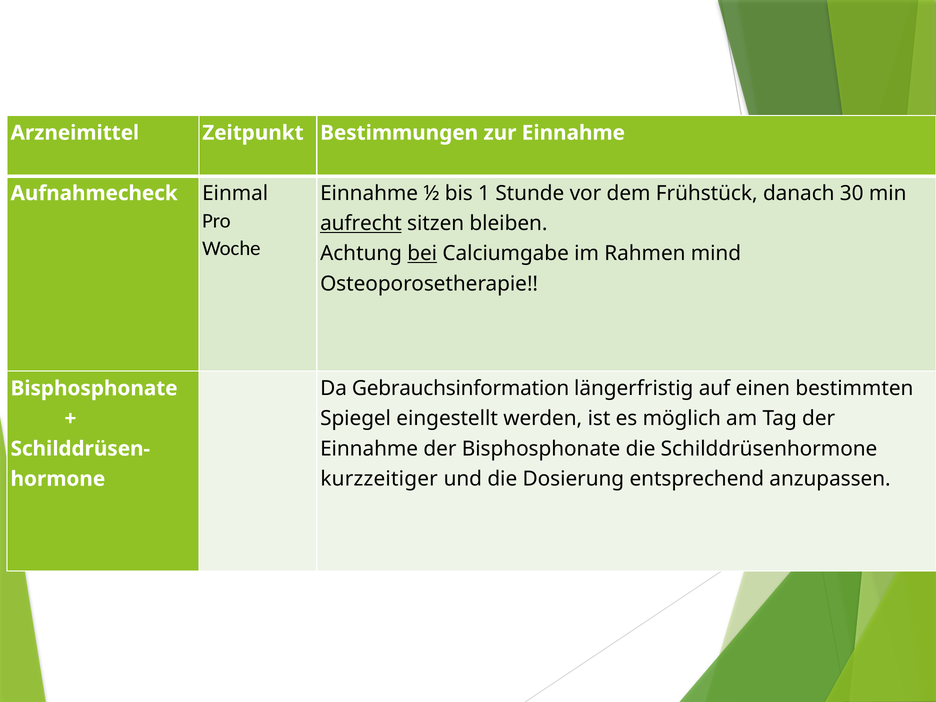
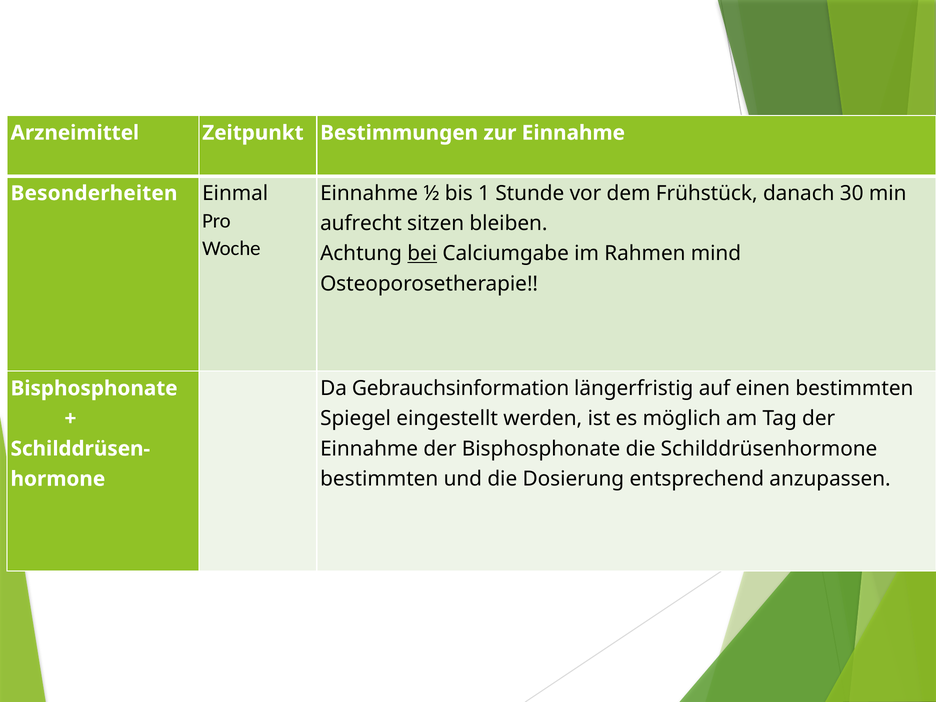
Aufnahmecheck: Aufnahmecheck -> Besonderheiten
aufrecht underline: present -> none
kurzzeitiger at (379, 479): kurzzeitiger -> bestimmten
